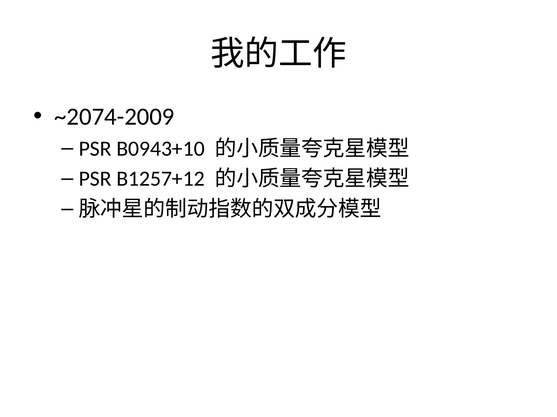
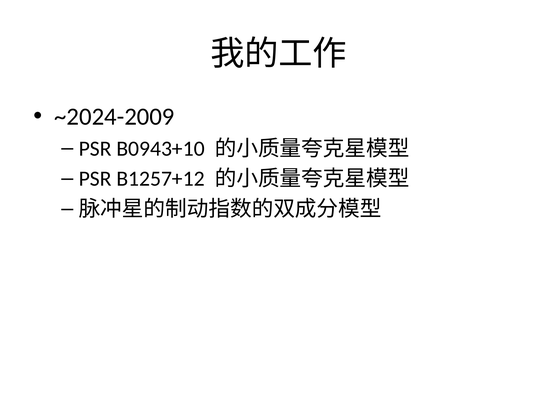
~2074-2009: ~2074-2009 -> ~2024-2009
